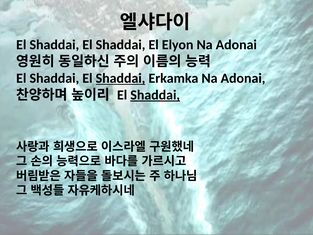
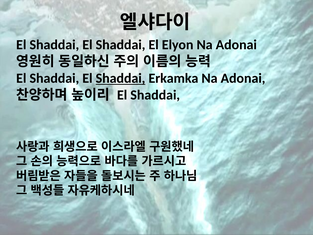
Shaddai at (155, 95) underline: present -> none
